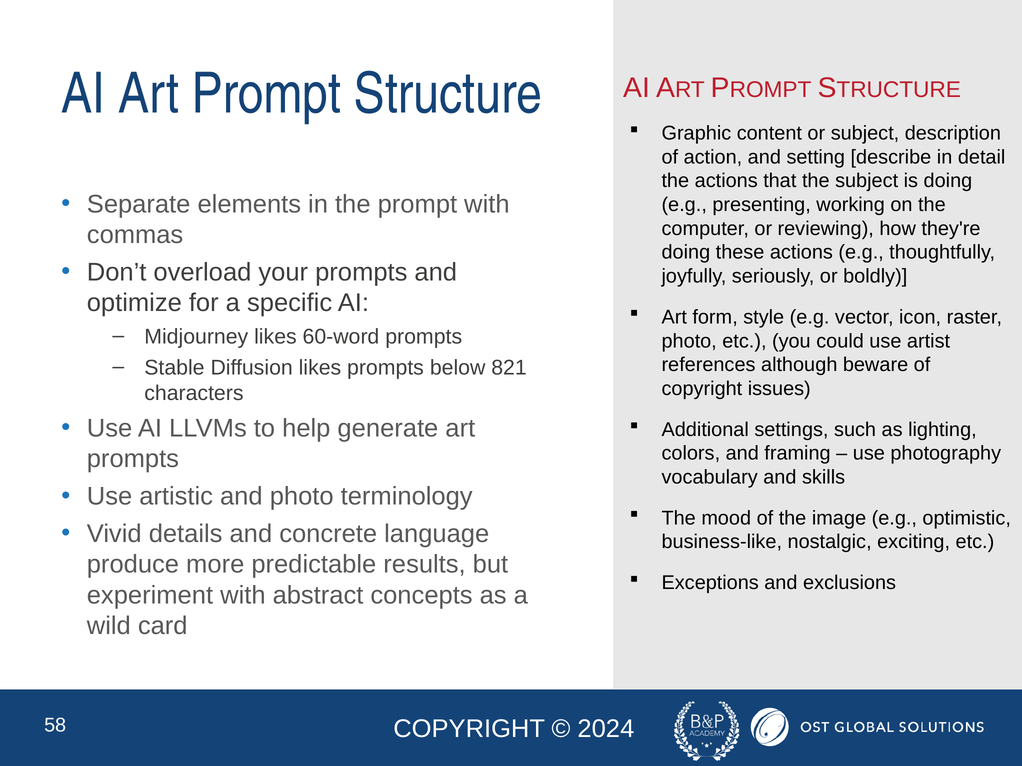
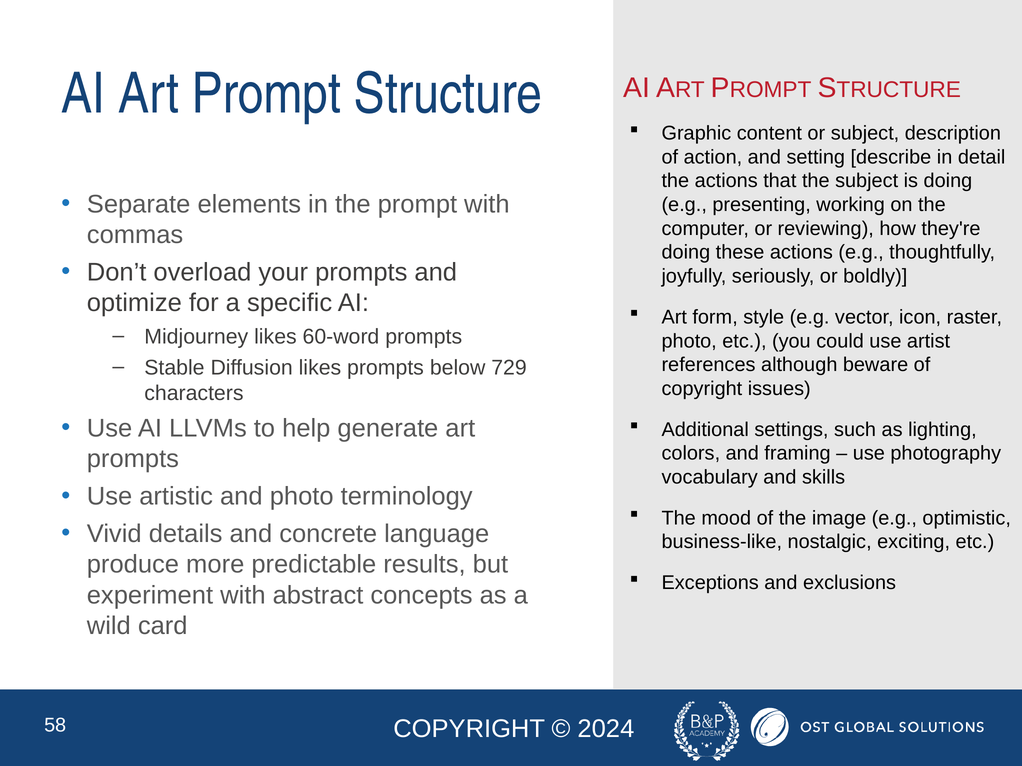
821: 821 -> 729
